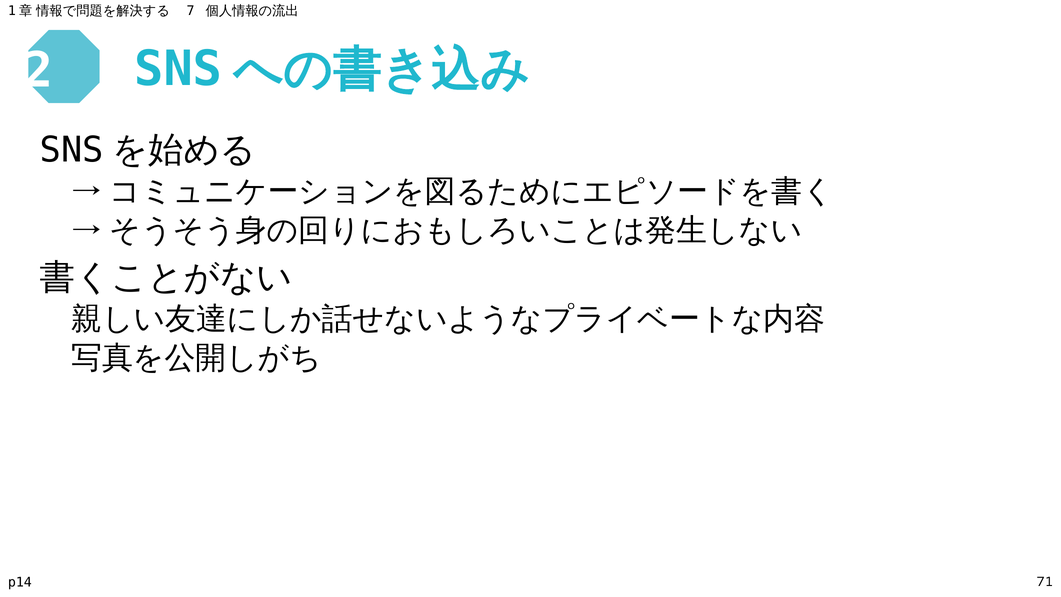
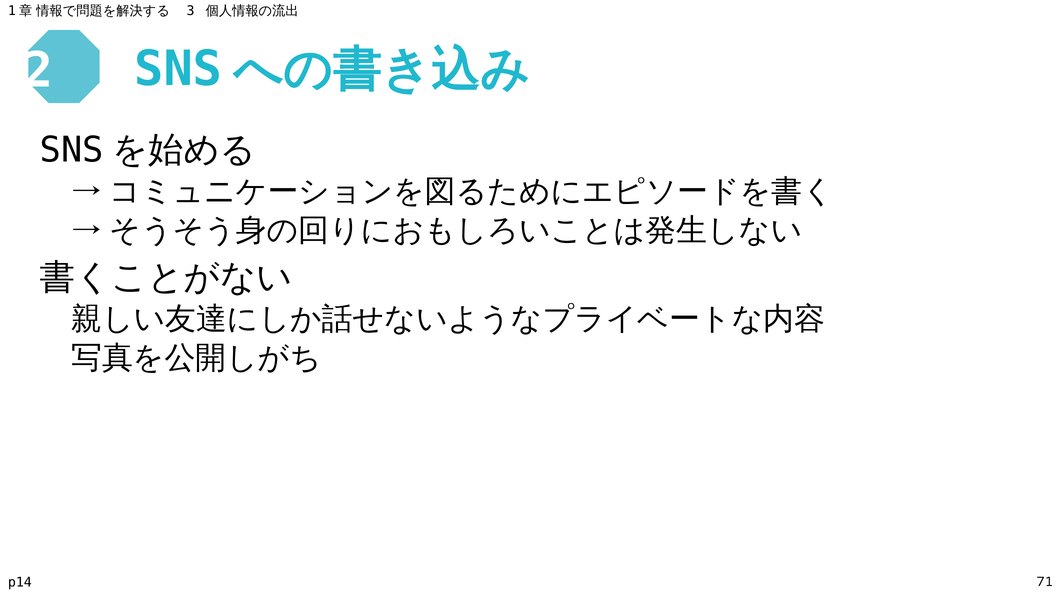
7: 7 -> 3
